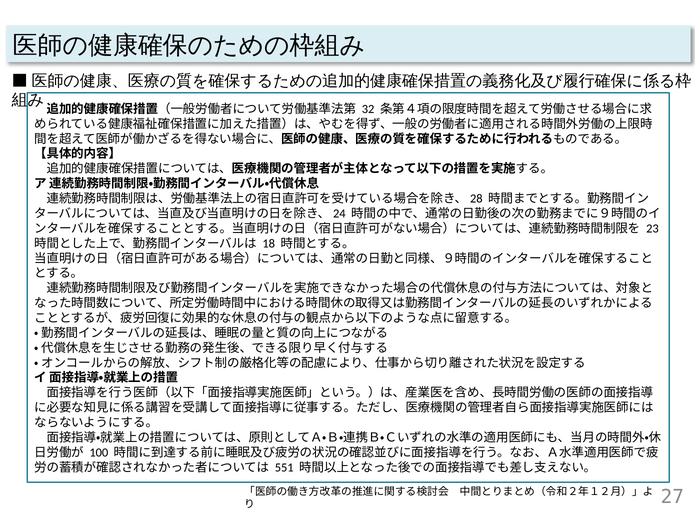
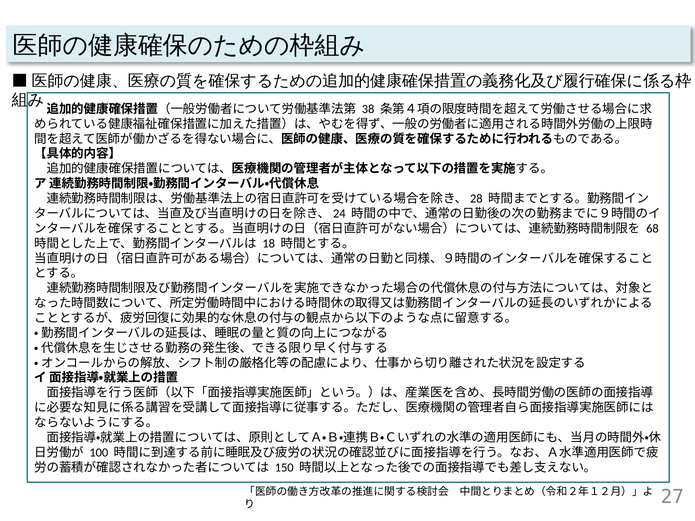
32: 32 -> 38
23: 23 -> 68
551: 551 -> 150
